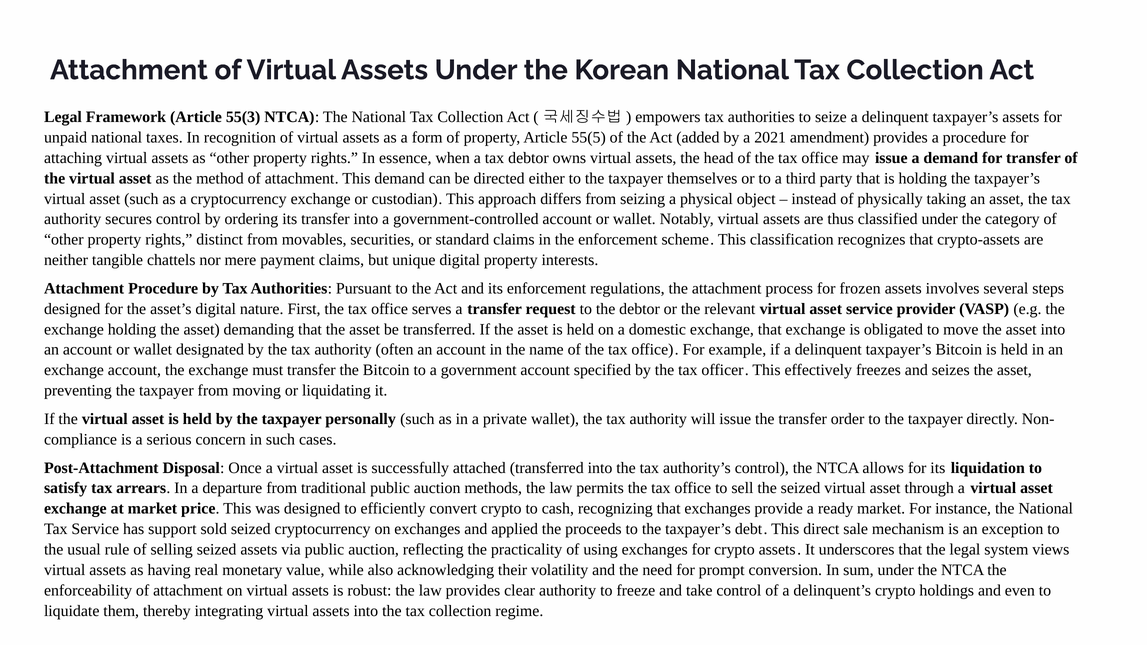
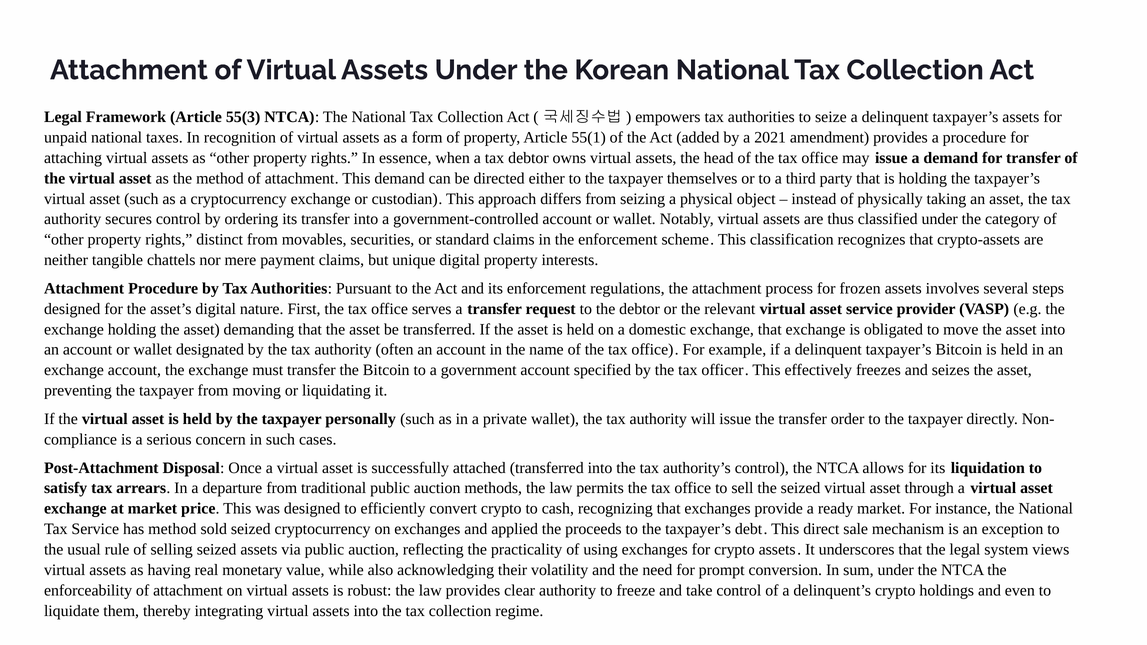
55(5: 55(5 -> 55(1
has support: support -> method
